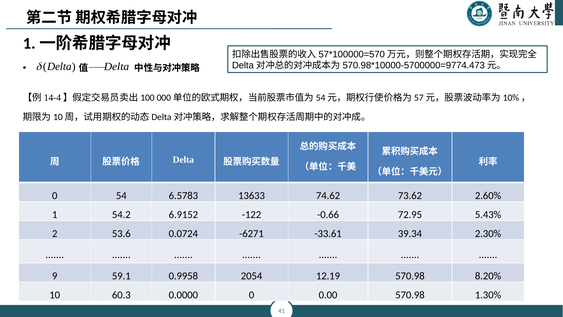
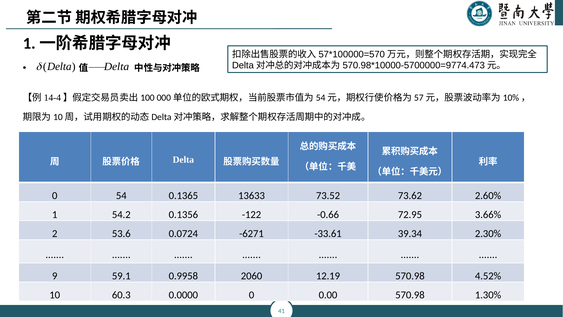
6.5783: 6.5783 -> 0.1365
74.62: 74.62 -> 73.52
6.9152: 6.9152 -> 0.1356
5.43%: 5.43% -> 3.66%
2054: 2054 -> 2060
8.20%: 8.20% -> 4.52%
